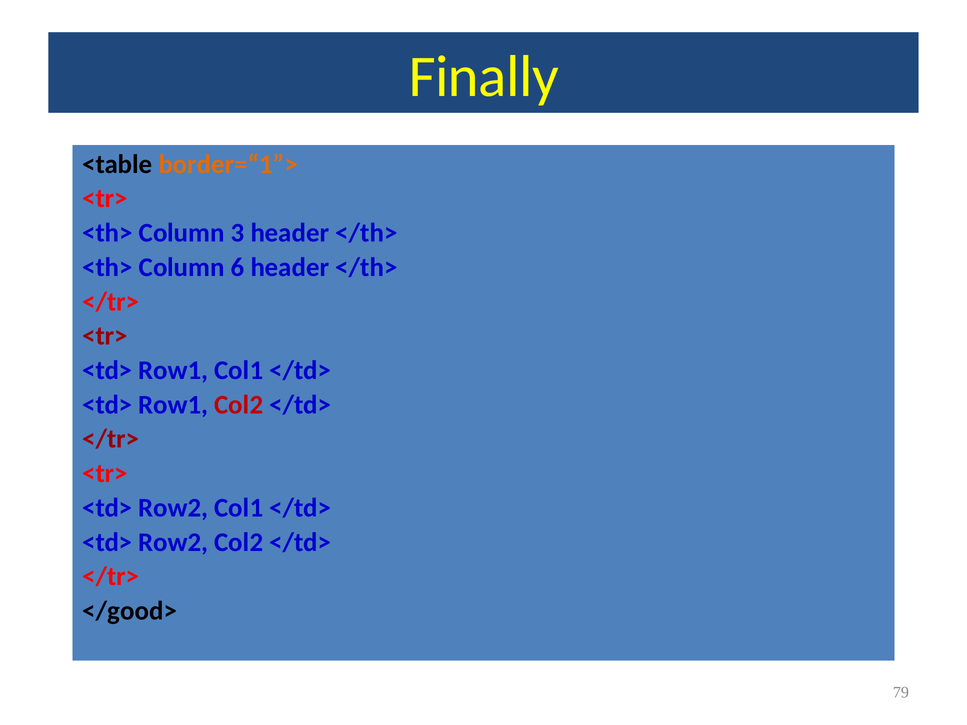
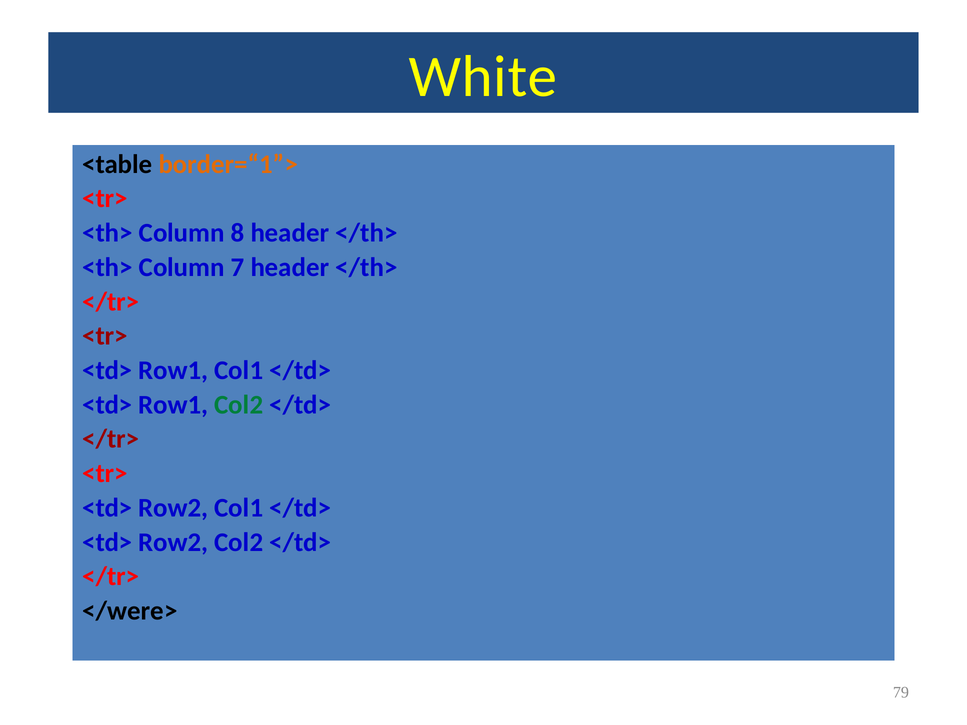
Finally: Finally -> White
3: 3 -> 8
6: 6 -> 7
Col2 at (239, 405) colour: red -> green
</good>: </good> -> </were>
